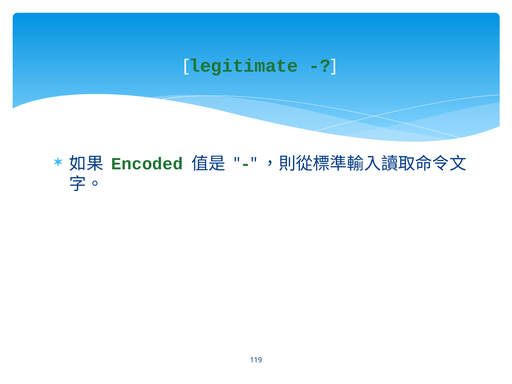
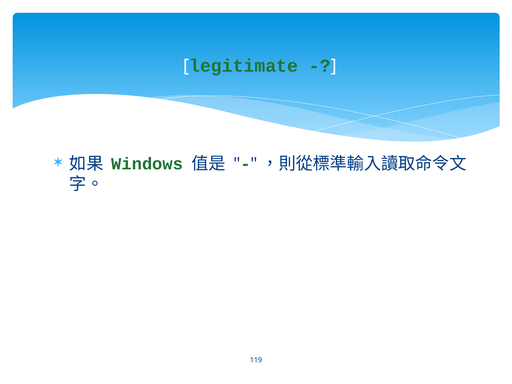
Encoded: Encoded -> Windows
